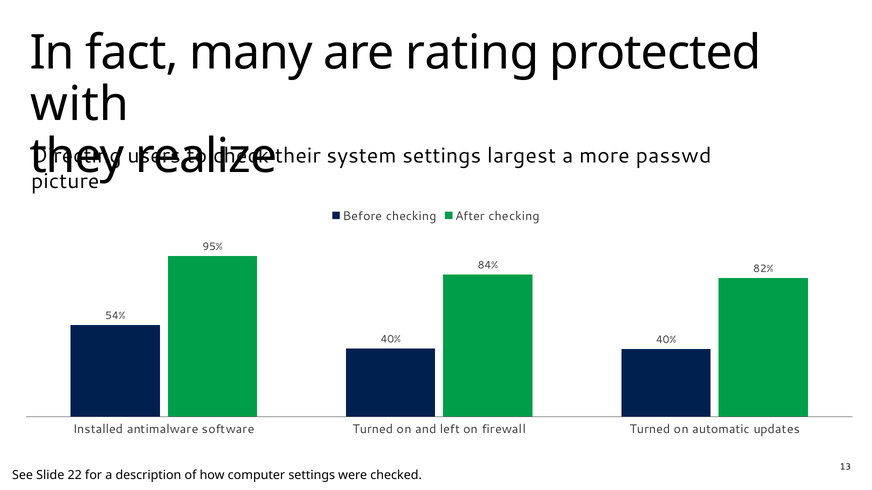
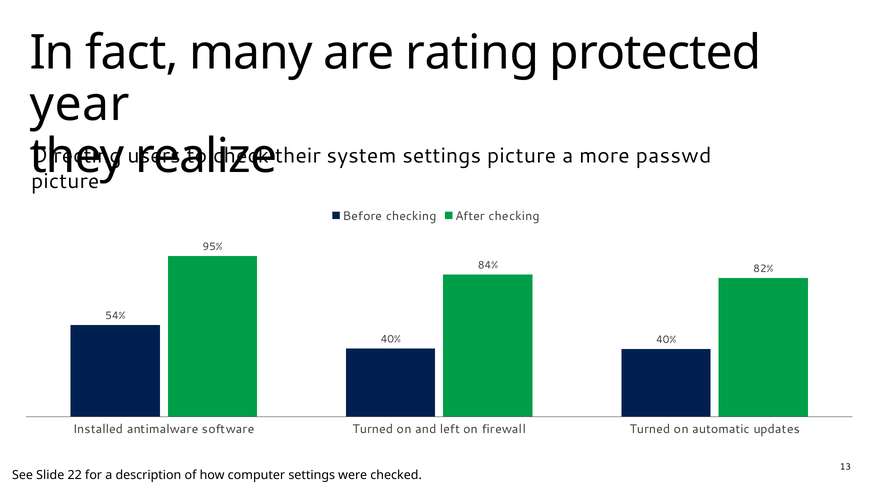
with: with -> year
settings largest: largest -> picture
